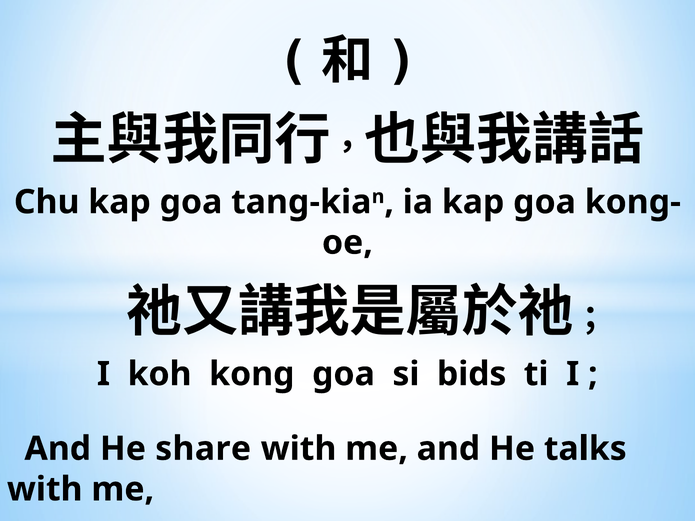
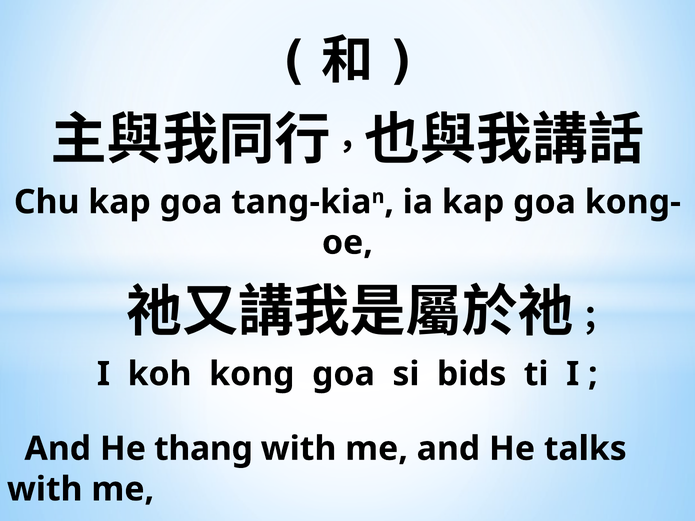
share: share -> thang
